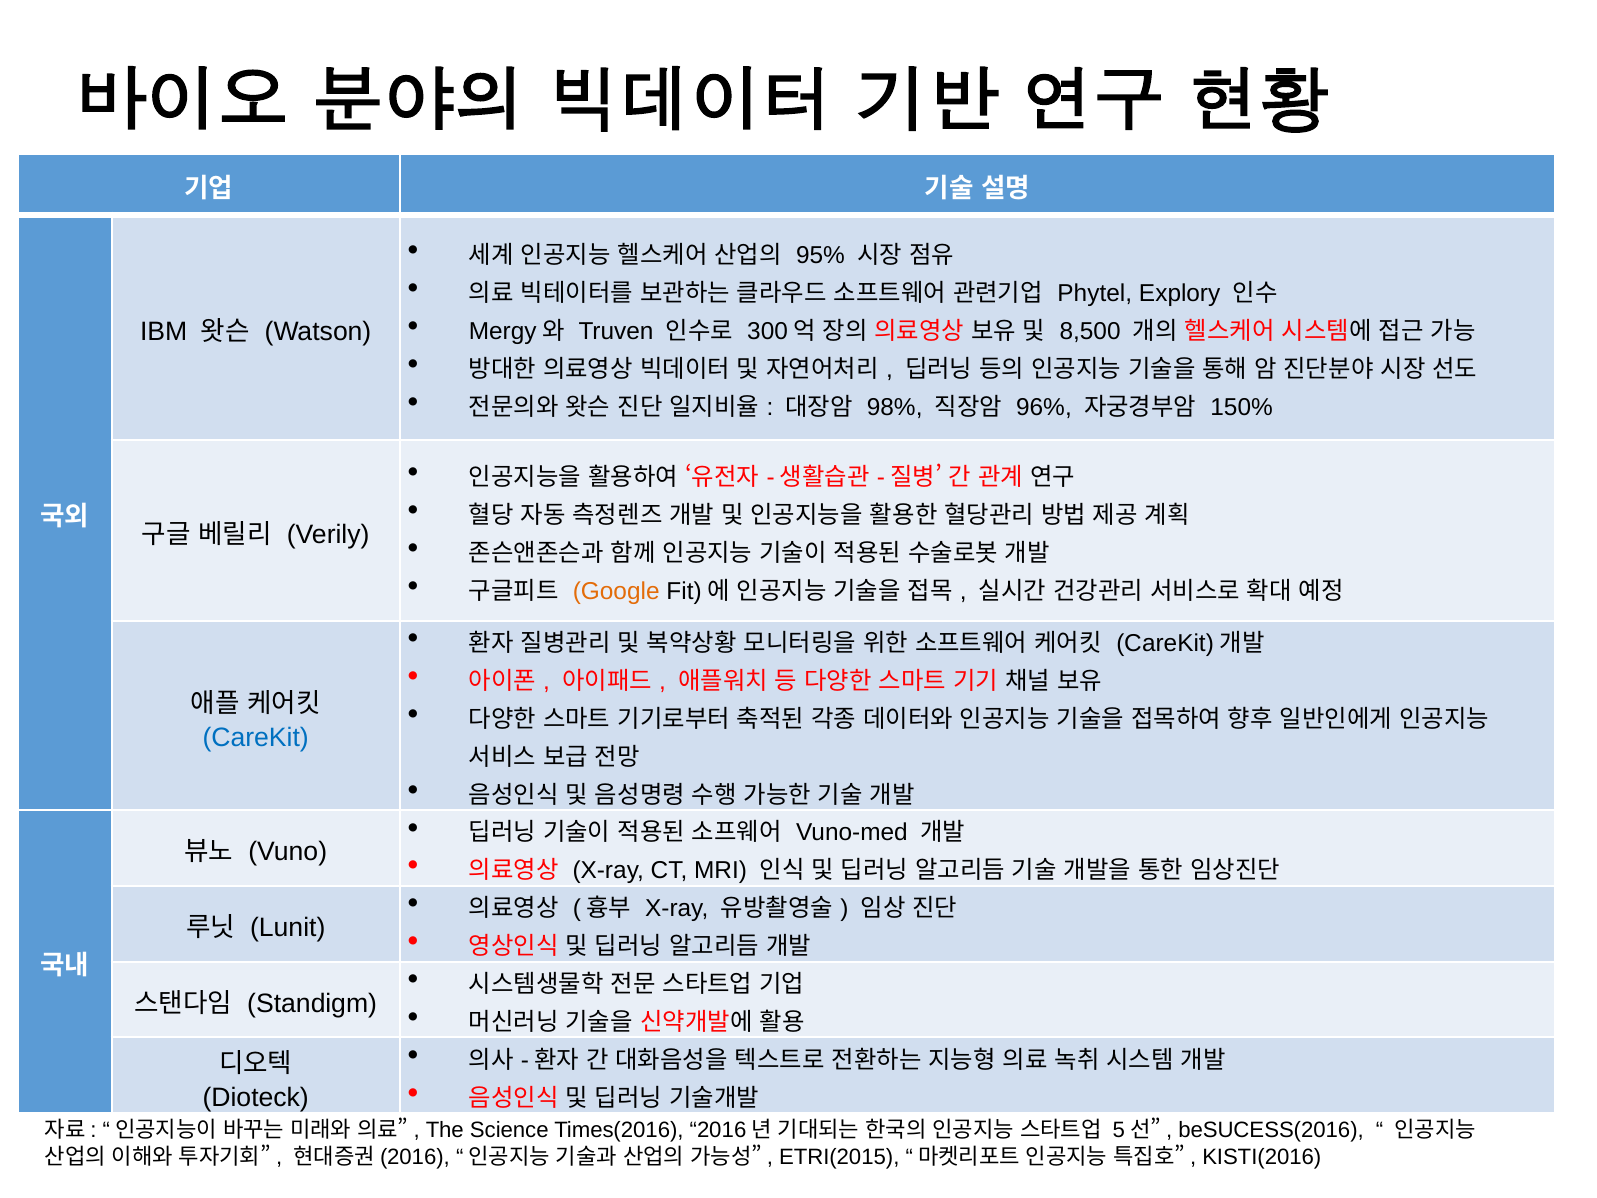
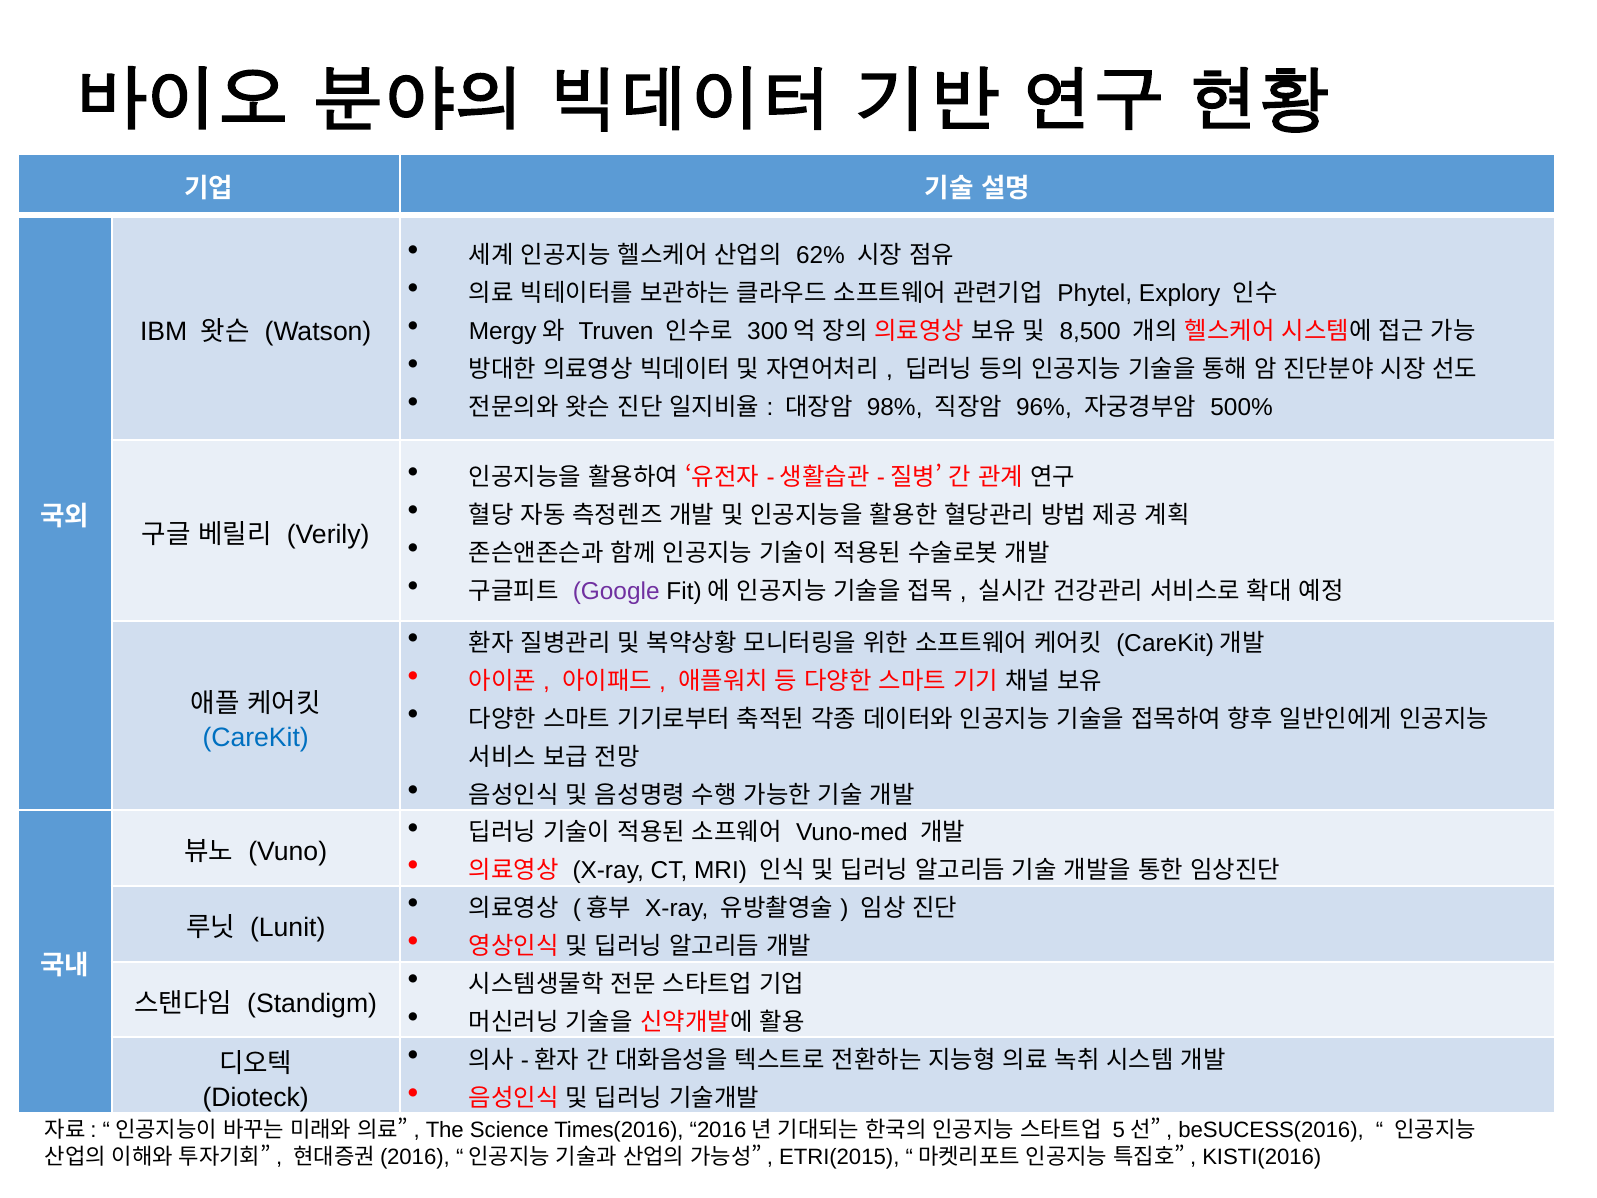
95%: 95% -> 62%
150%: 150% -> 500%
Google colour: orange -> purple
